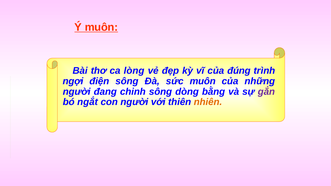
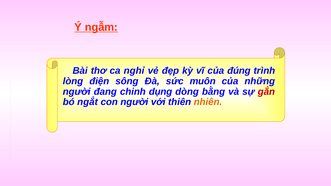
Ý muôn: muôn -> ngẫm
lòng: lòng -> nghỉ
ngợi: ngợi -> lòng
chinh sông: sông -> dụng
gắn colour: purple -> red
